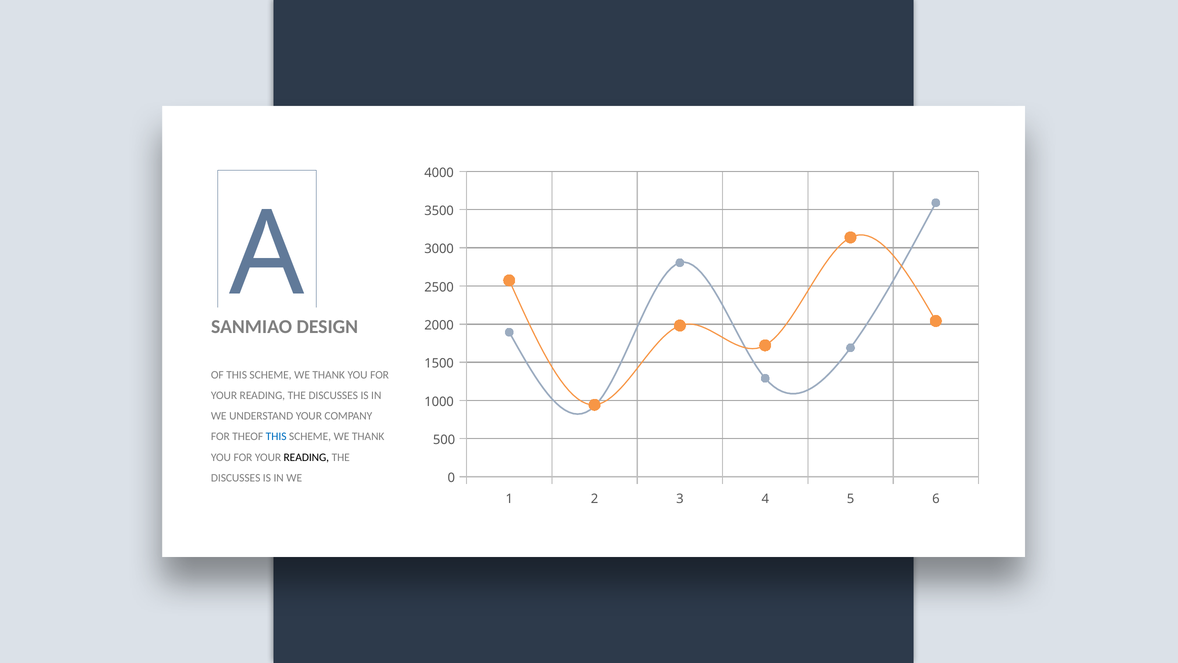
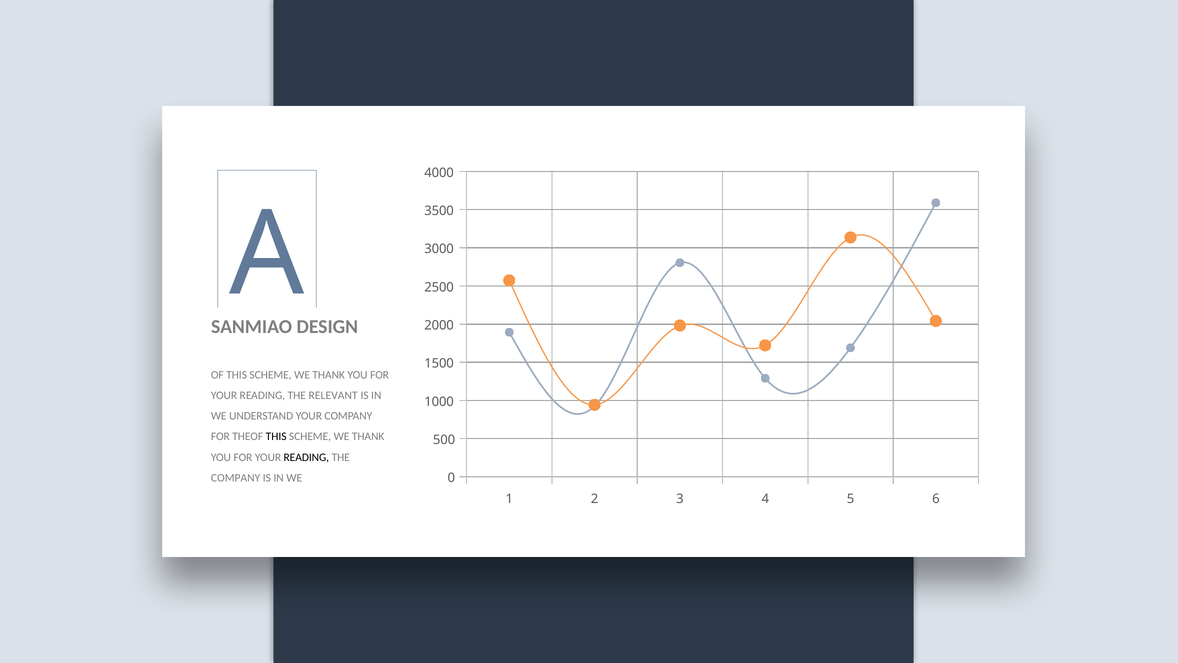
DISCUSSES at (333, 395): DISCUSSES -> RELEVANT
THIS at (276, 436) colour: blue -> black
DISCUSSES at (236, 478): DISCUSSES -> COMPANY
